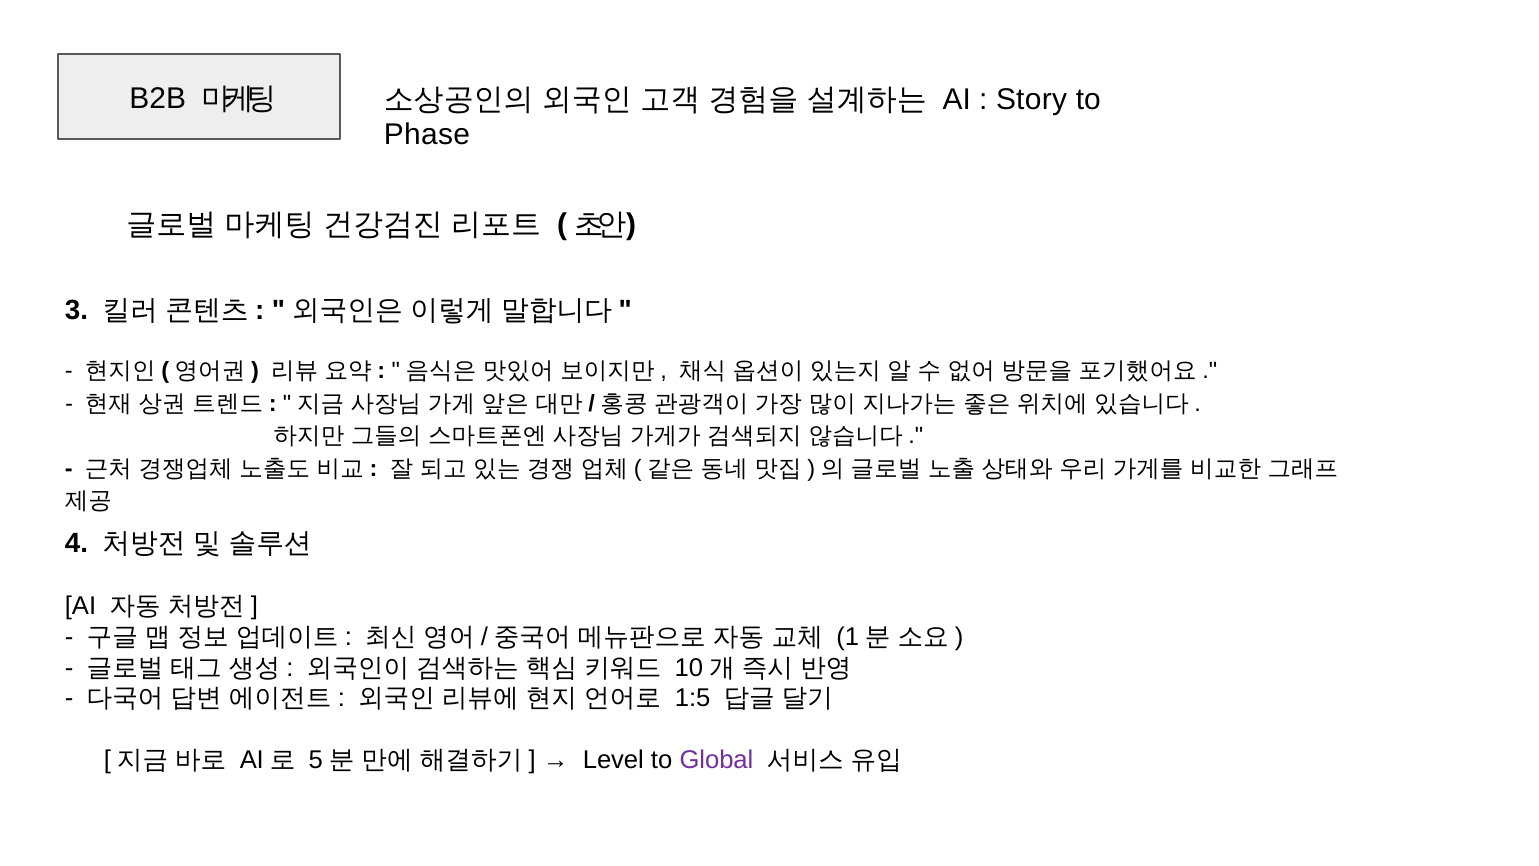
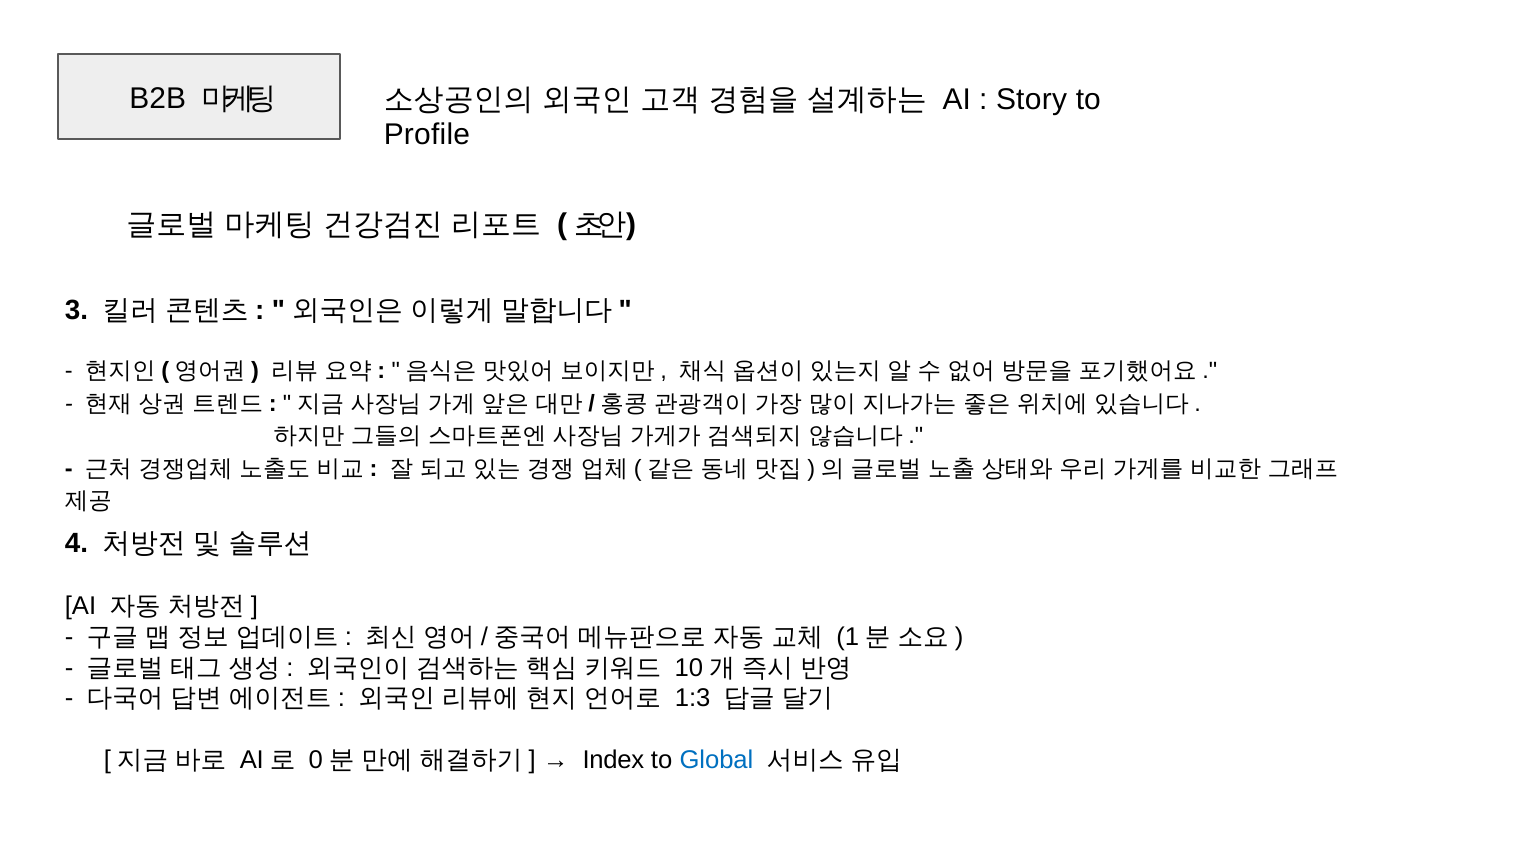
Phase: Phase -> Profile
1:5: 1:5 -> 1:3
5: 5 -> 0
Level: Level -> Index
Global colour: purple -> blue
